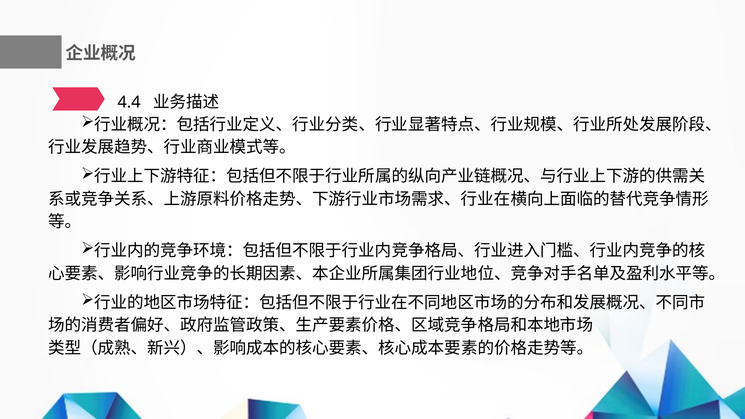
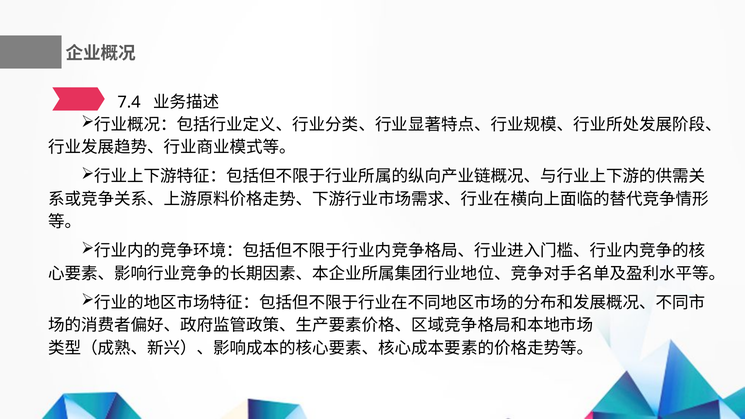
4.4: 4.4 -> 7.4
